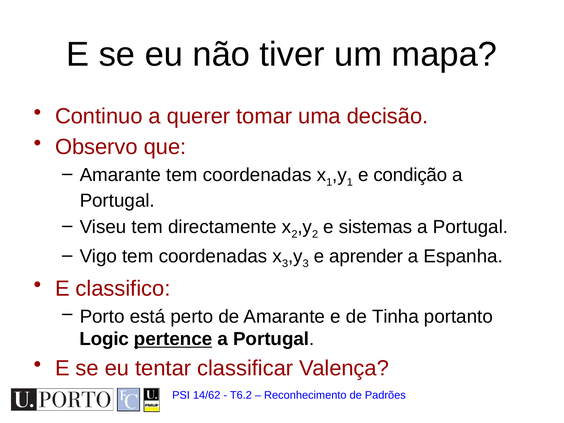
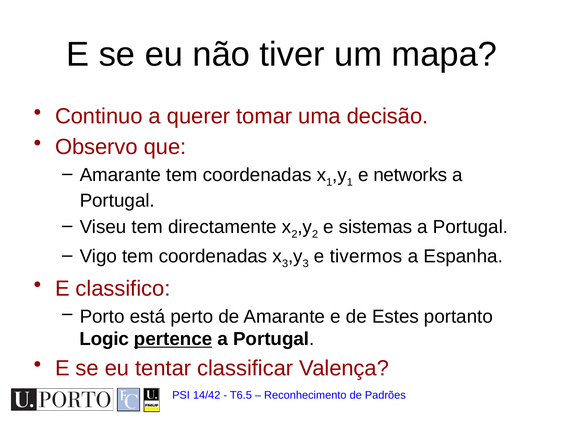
condição: condição -> networks
aprender: aprender -> tivermos
Tinha: Tinha -> Estes
14/62: 14/62 -> 14/42
T6.2: T6.2 -> T6.5
